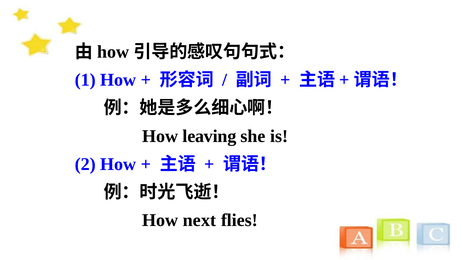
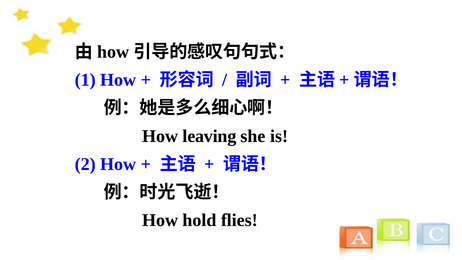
next: next -> hold
